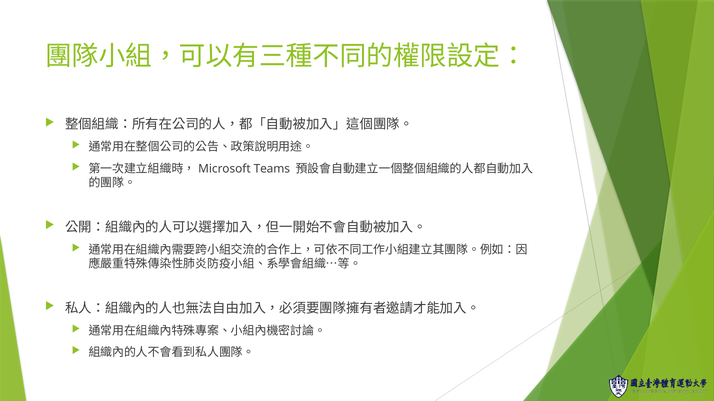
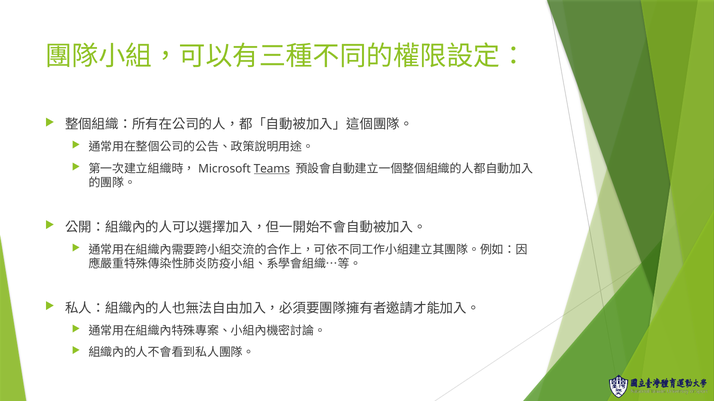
Teams underline: none -> present
